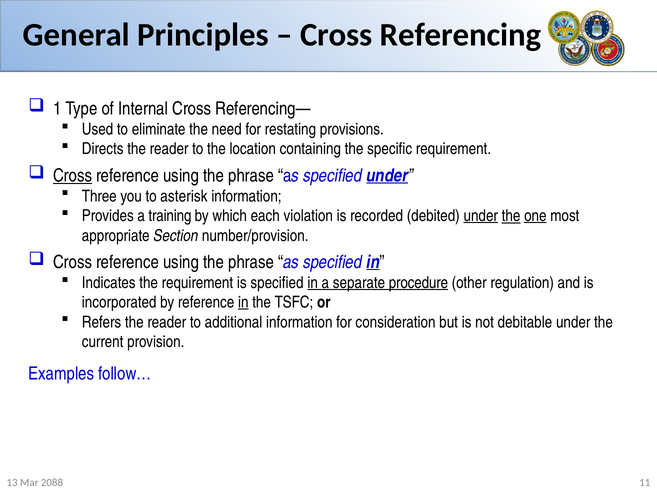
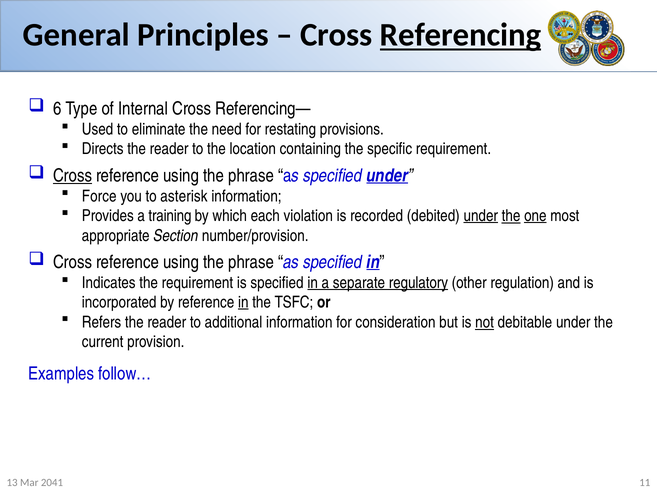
Referencing underline: none -> present
1: 1 -> 6
Three: Three -> Force
procedure: procedure -> regulatory
not underline: none -> present
2088: 2088 -> 2041
